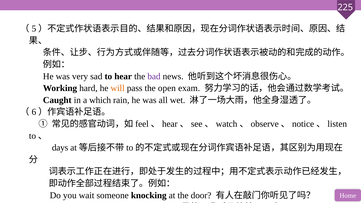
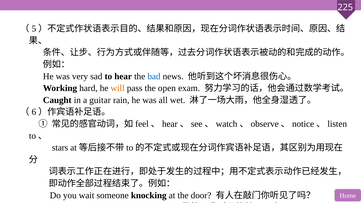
bad colour: purple -> blue
which: which -> guitar
days: days -> stars
